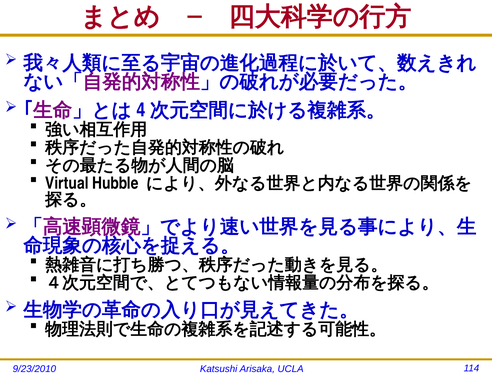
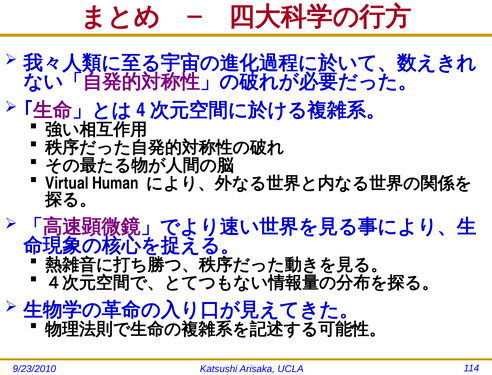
Hubble: Hubble -> Human
